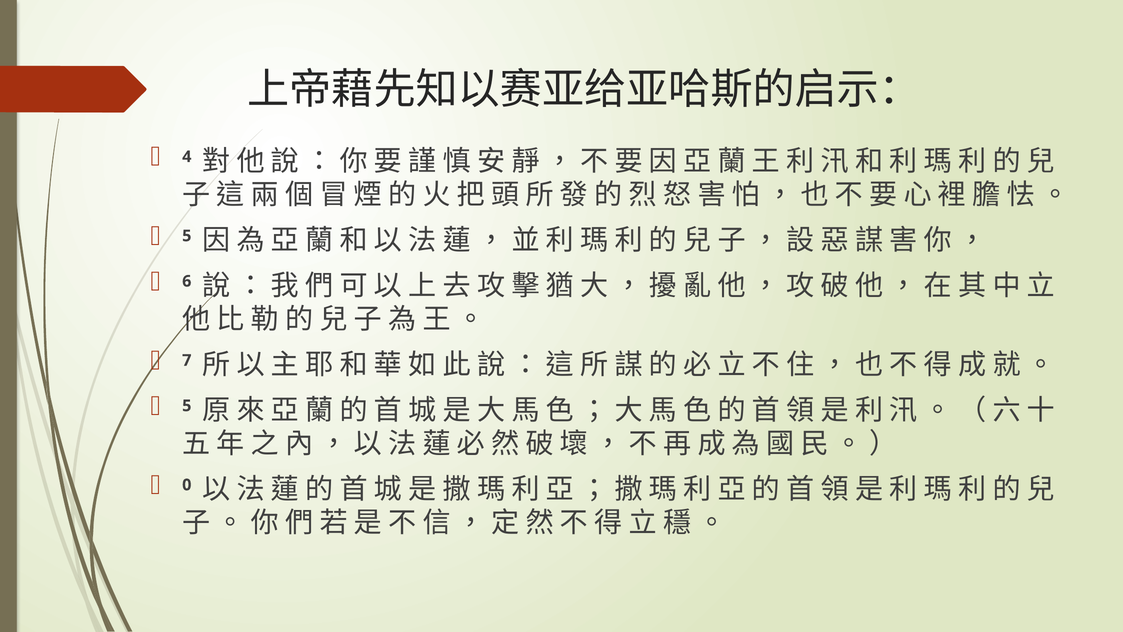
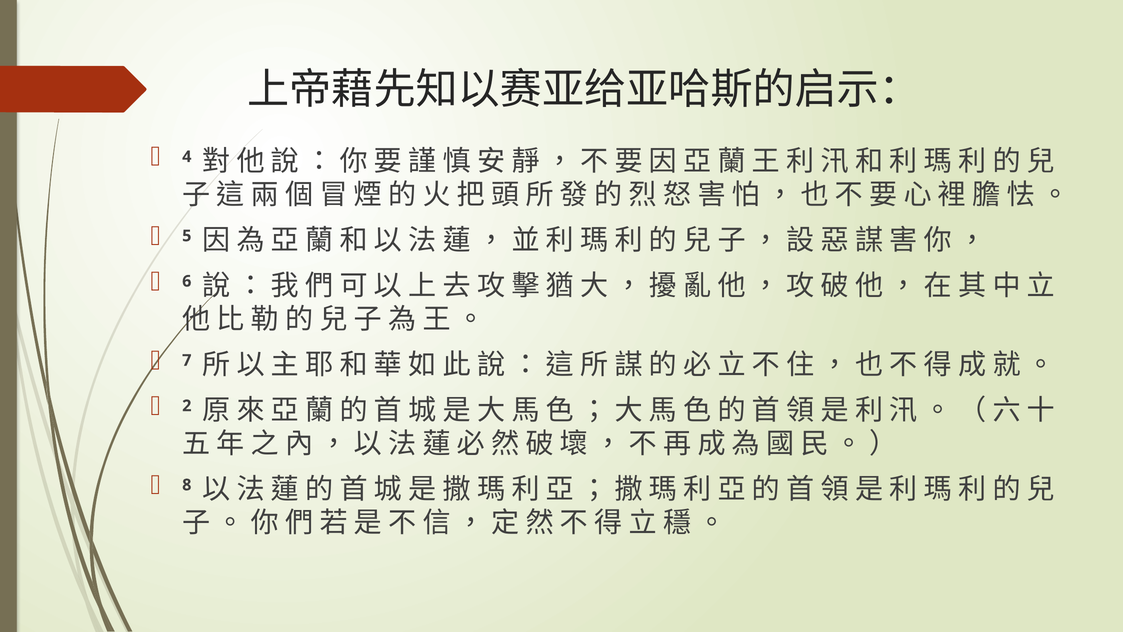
5 at (187, 406): 5 -> 2
0: 0 -> 8
